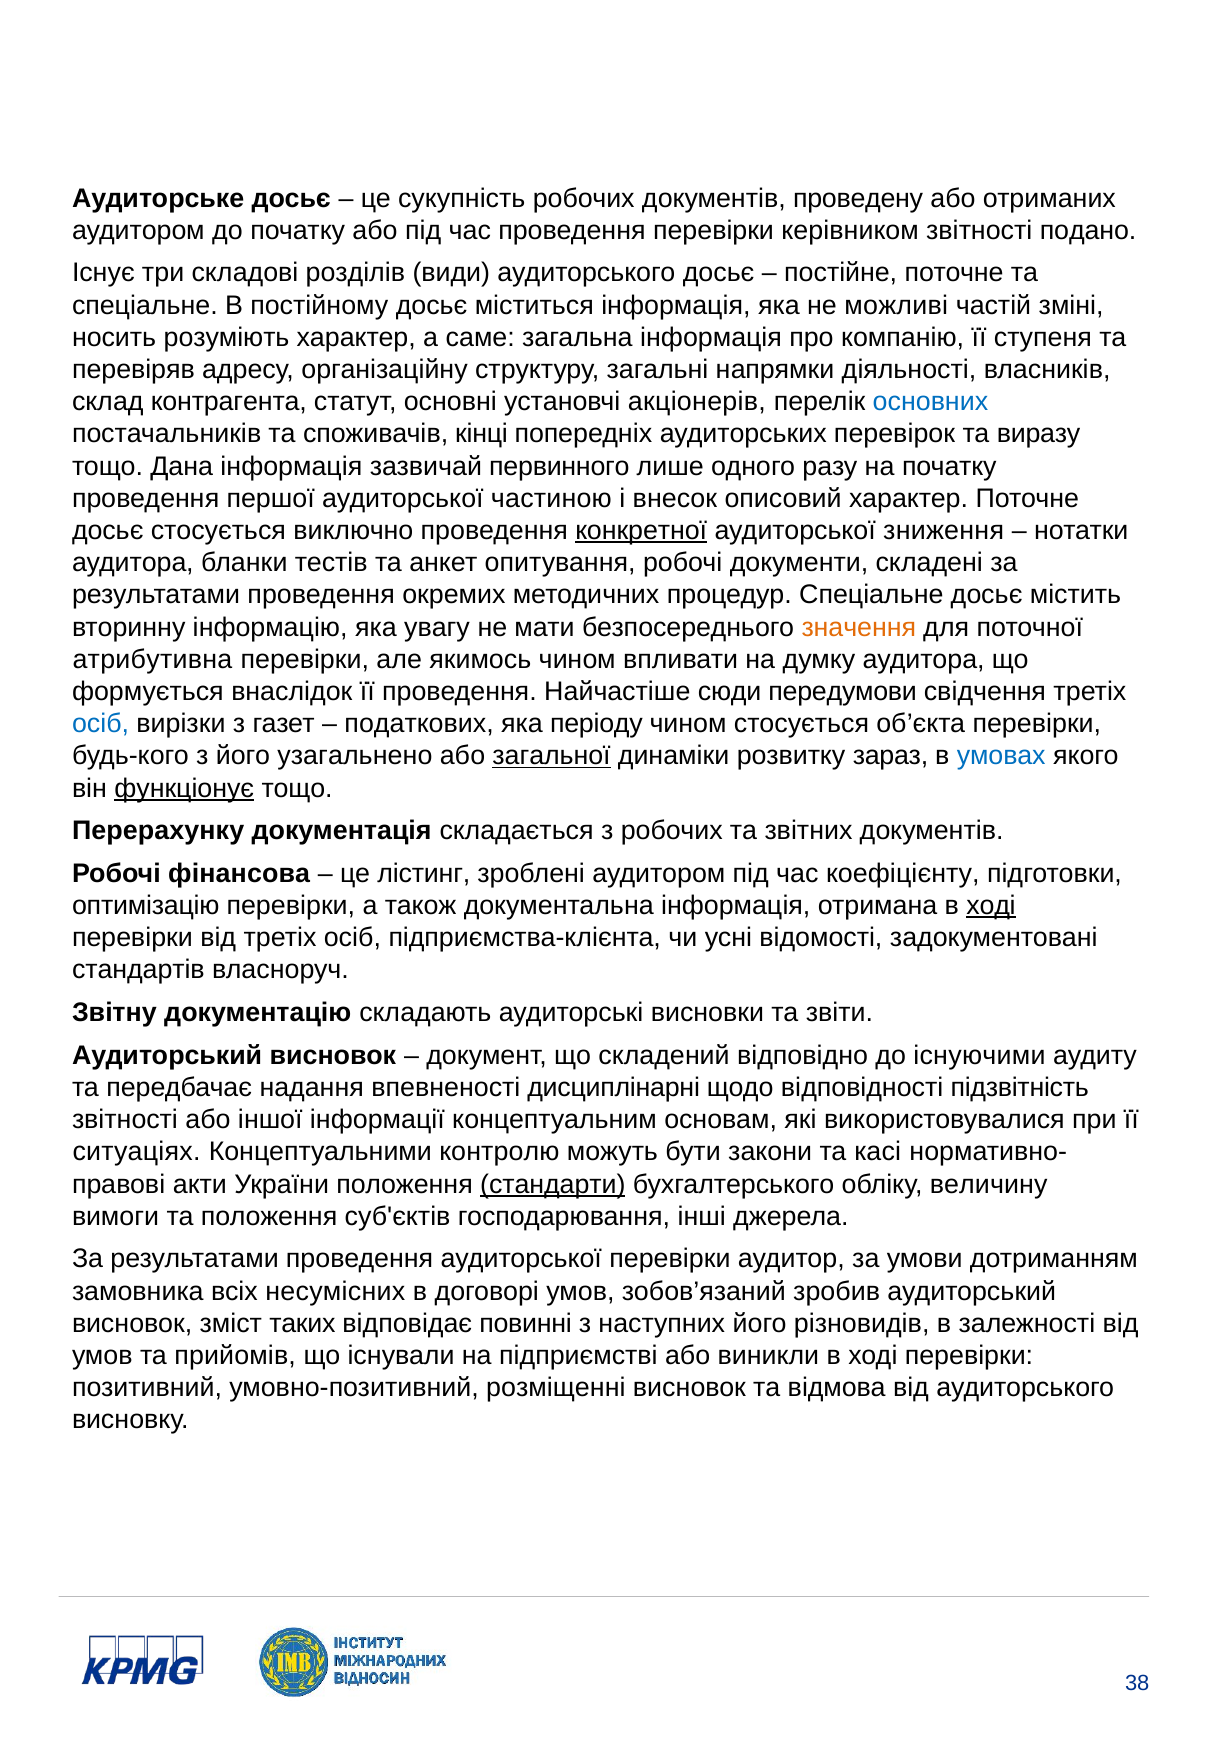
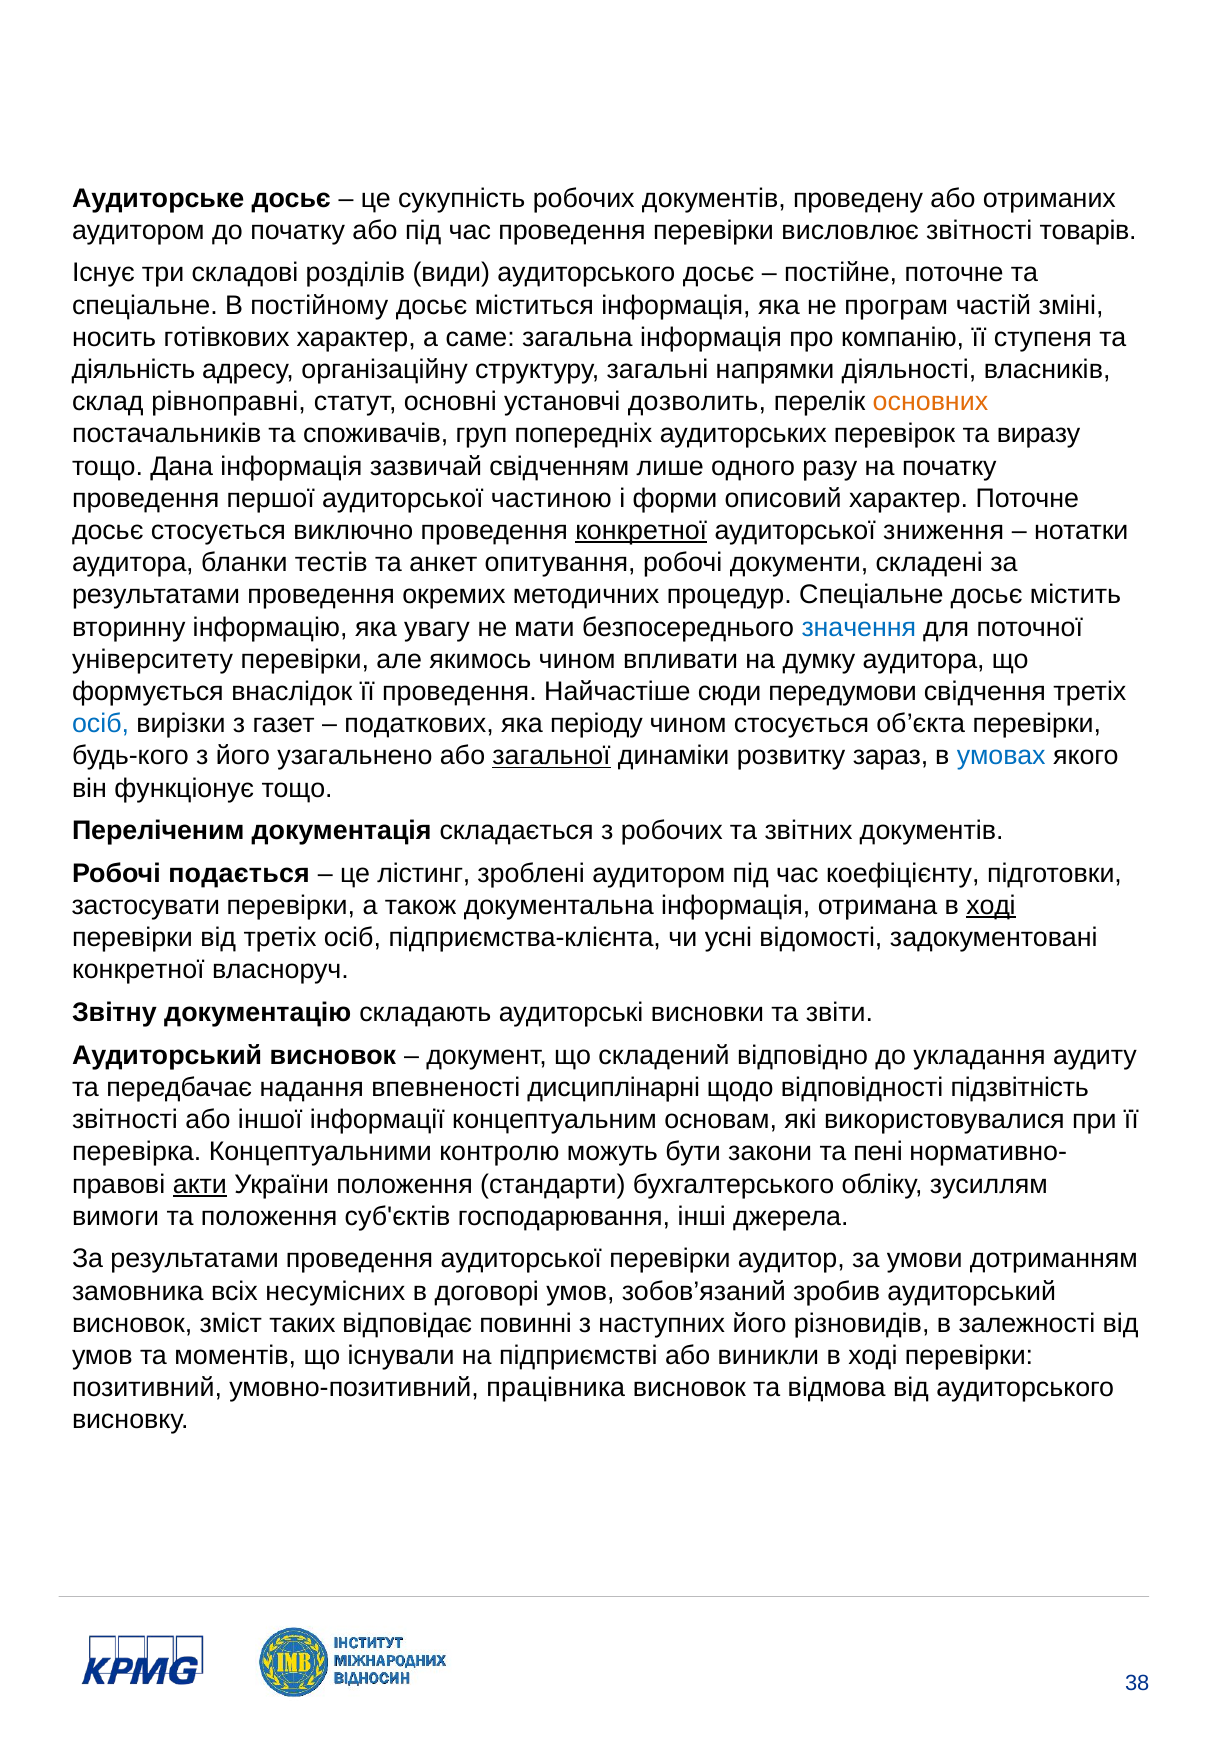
керівником: керівником -> висловлює
подано: подано -> товарів
можливі: можливі -> програм
розуміють: розуміють -> готівкових
перевіряв: перевіряв -> діяльність
контрагента: контрагента -> рівноправні
акціонерів: акціонерів -> дозволить
основних colour: blue -> orange
кінці: кінці -> груп
первинного: первинного -> свідченням
внесок: внесок -> форми
значення colour: orange -> blue
атрибутивна: атрибутивна -> університету
функціонує underline: present -> none
Перерахунку: Перерахунку -> Переліченим
фінансова: фінансова -> подається
оптимізацію: оптимізацію -> застосувати
стандартів at (138, 971): стандартів -> конкретної
існуючими: існуючими -> укладання
ситуаціях: ситуаціях -> перевірка
касі: касі -> пені
акти underline: none -> present
стандарти underline: present -> none
величину: величину -> зусиллям
прийомів: прийомів -> моментів
розміщенні: розміщенні -> працівника
